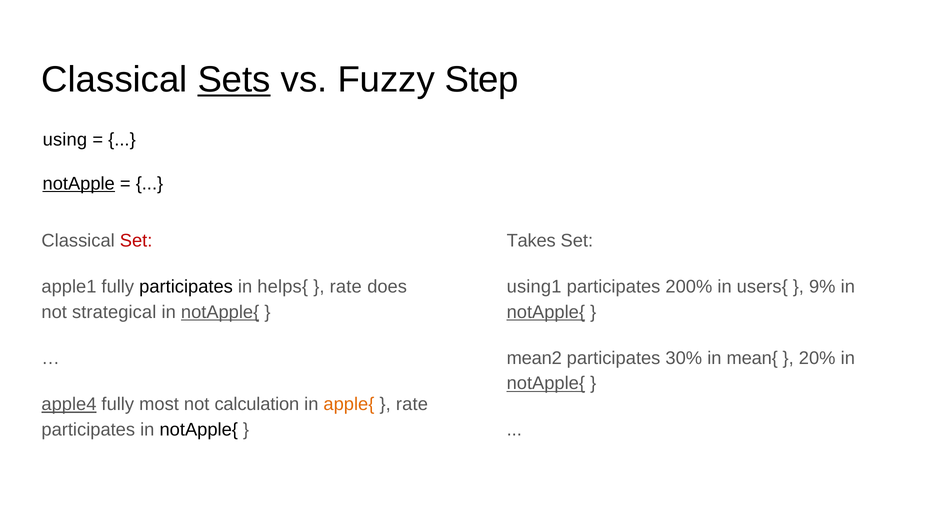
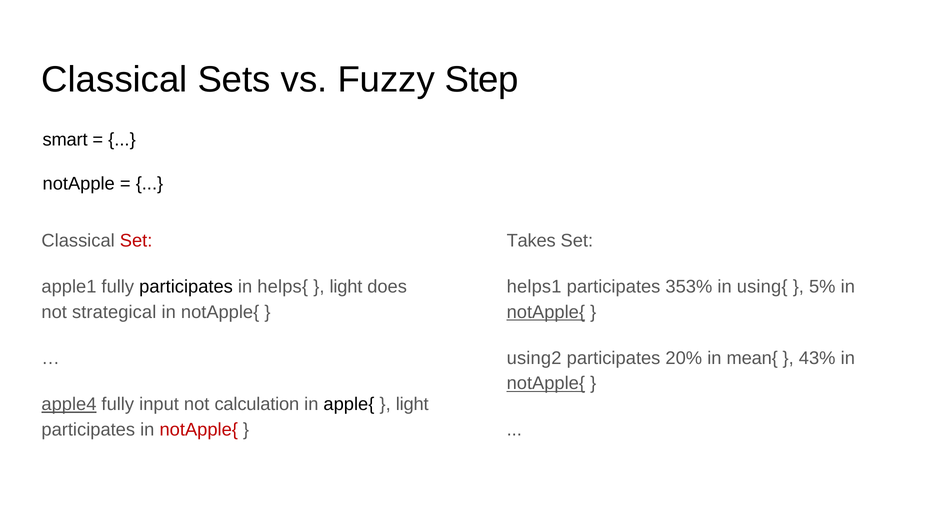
Sets underline: present -> none
using: using -> smart
notApple underline: present -> none
rate at (346, 287): rate -> light
using1: using1 -> helps1
200%: 200% -> 353%
users{: users{ -> using{
9%: 9% -> 5%
notApple{ at (220, 312) underline: present -> none
mean2: mean2 -> using2
30%: 30% -> 20%
20%: 20% -> 43%
most: most -> input
apple{ colour: orange -> black
rate at (412, 405): rate -> light
notApple{ at (199, 430) colour: black -> red
